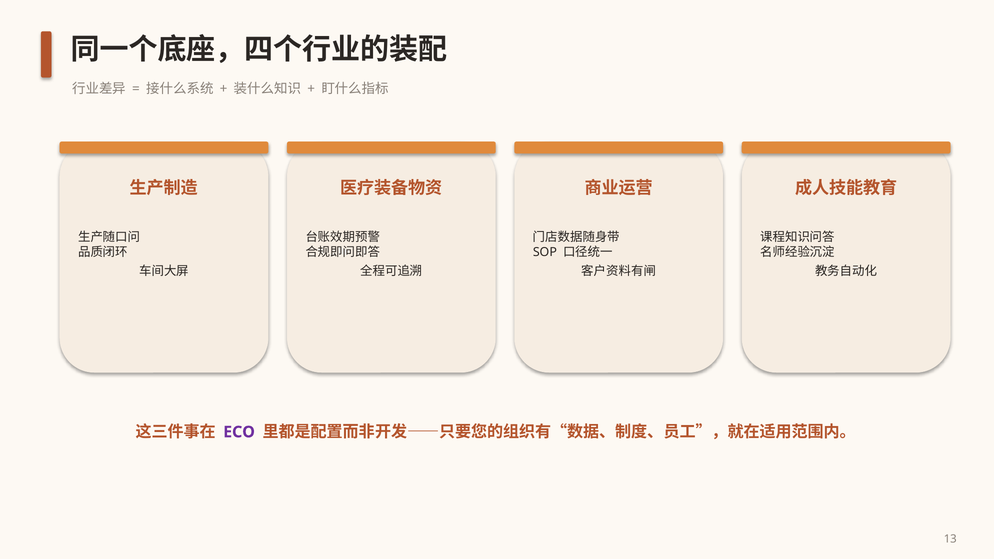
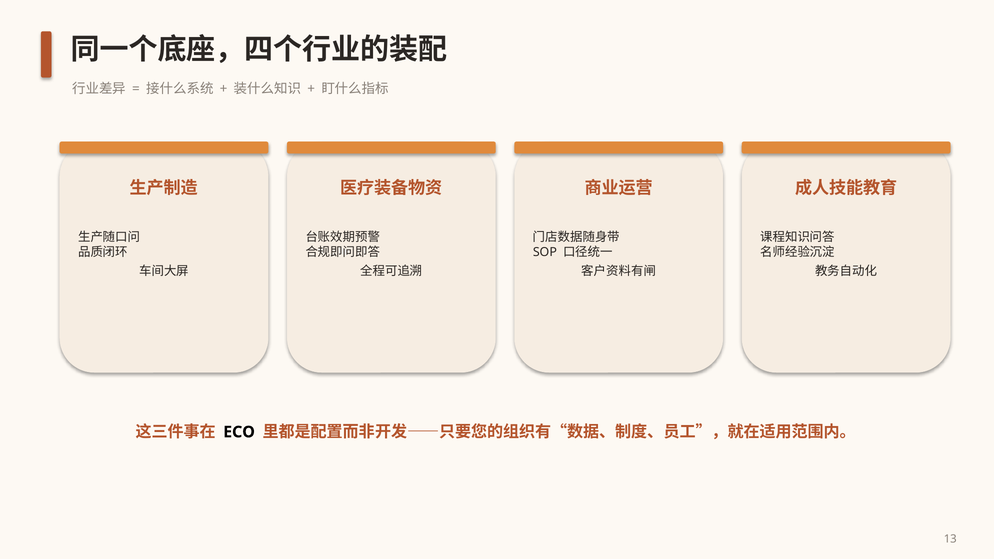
ECO colour: purple -> black
